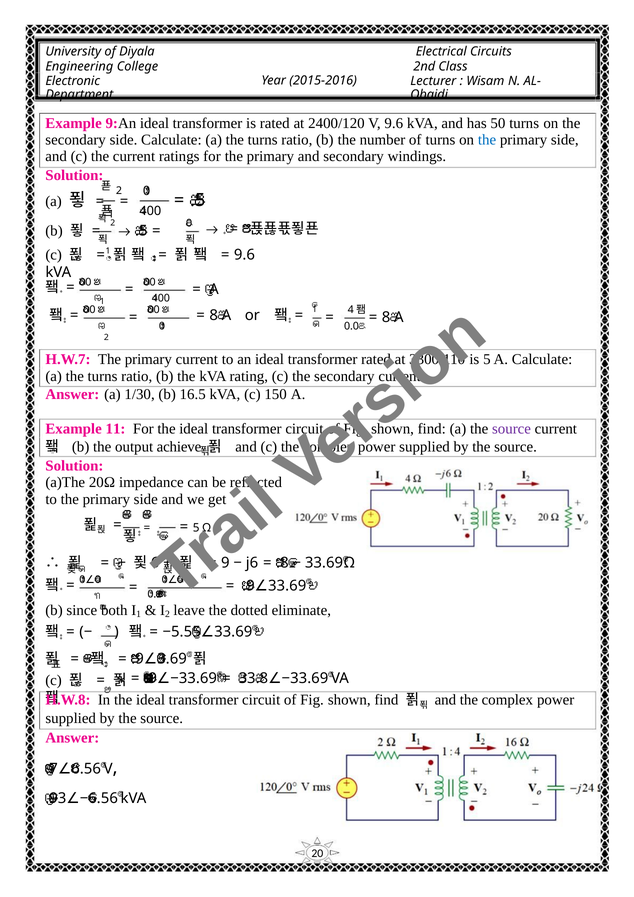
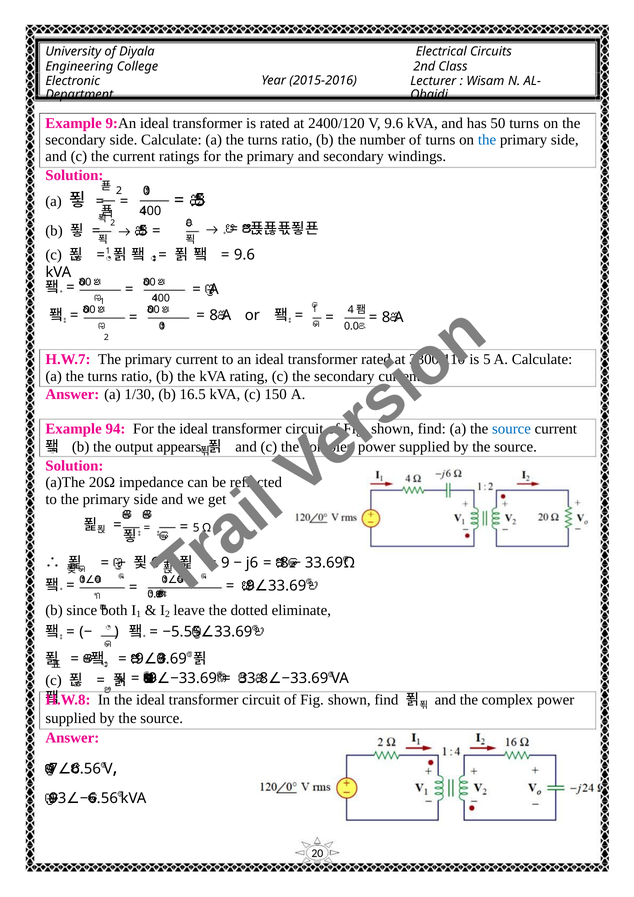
11: 11 -> 94
source at (511, 429) colour: purple -> blue
achieve: achieve -> appears
